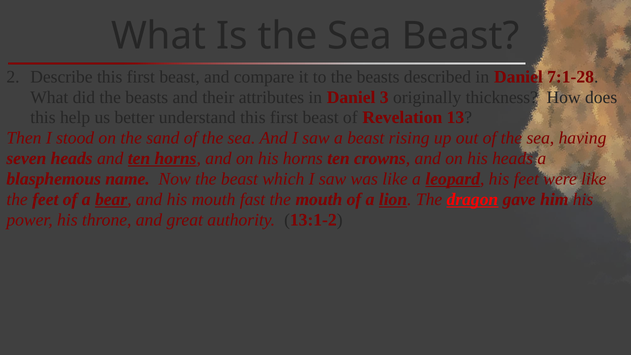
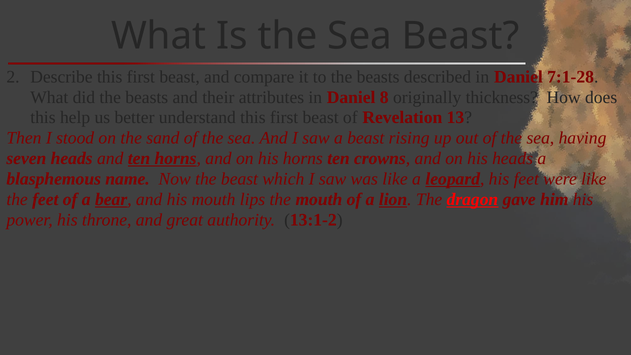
3: 3 -> 8
fast: fast -> lips
